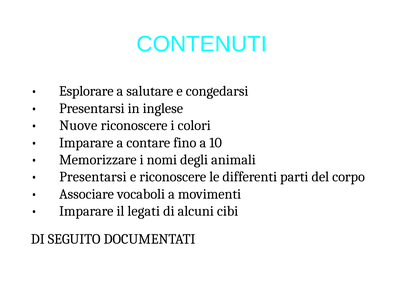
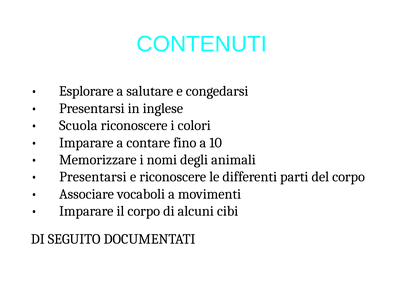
Nuove: Nuove -> Scuola
il legati: legati -> corpo
